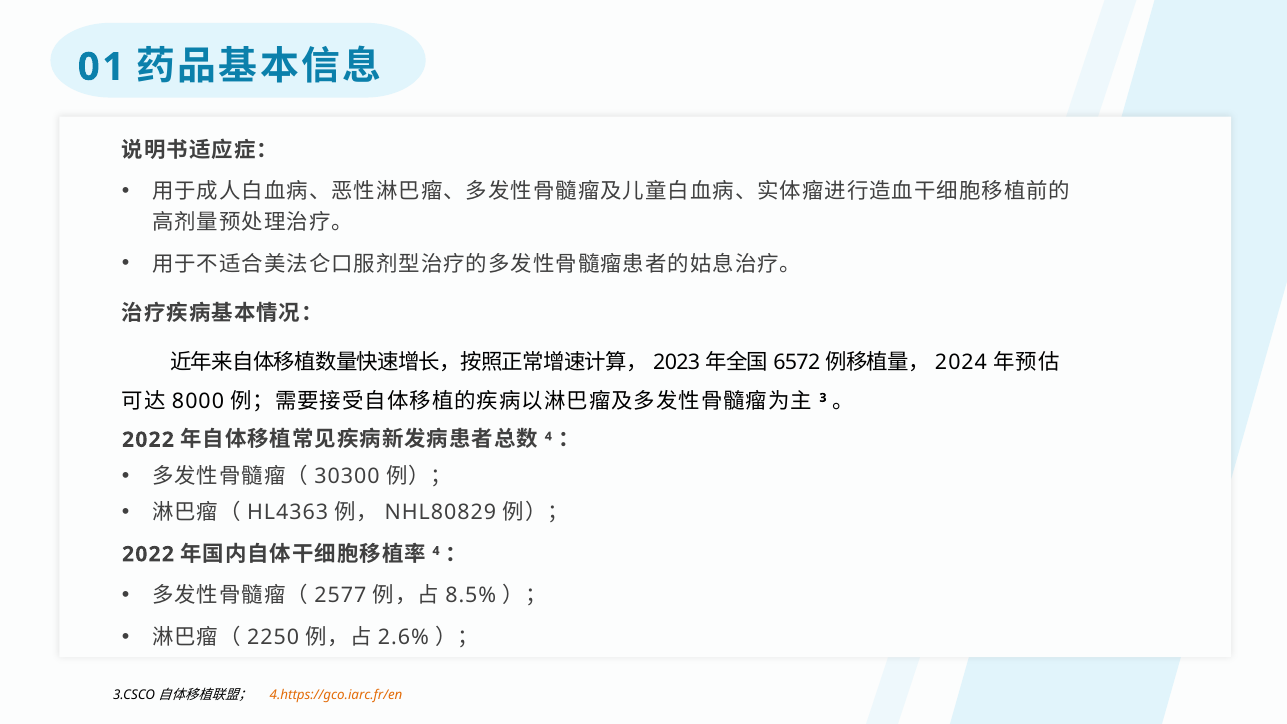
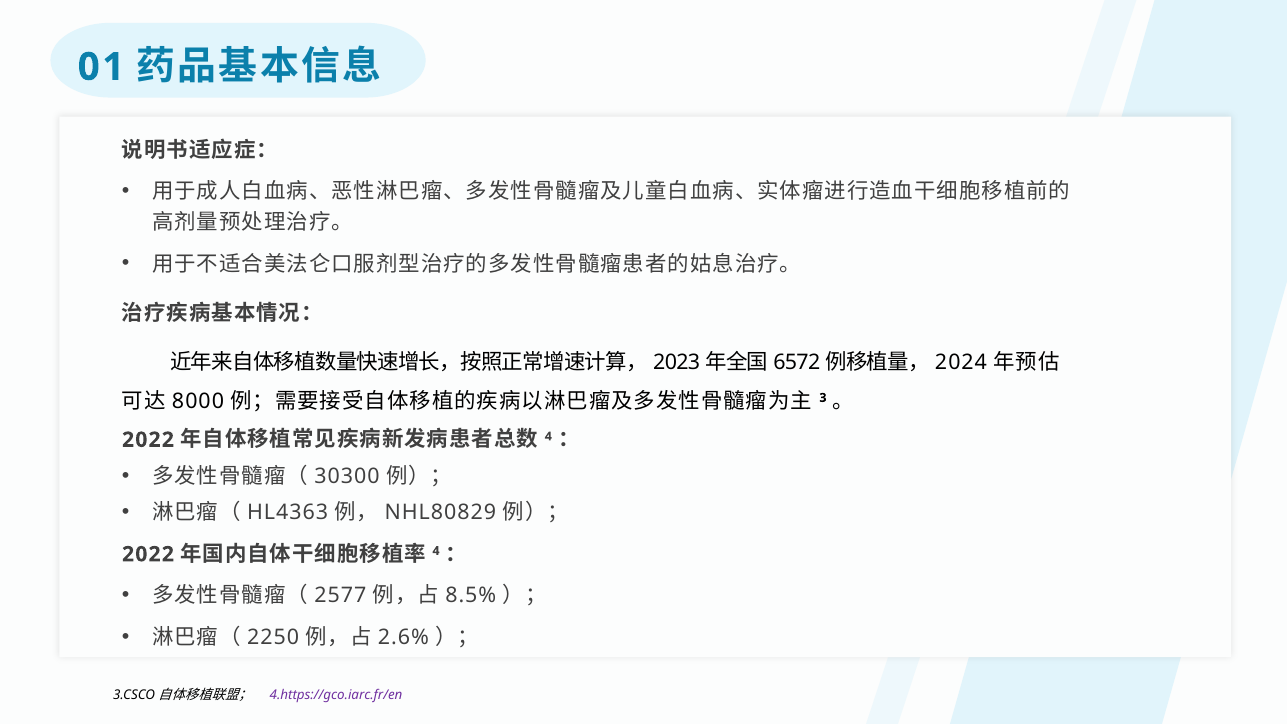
4.https://gco.iarc.fr/en colour: orange -> purple
